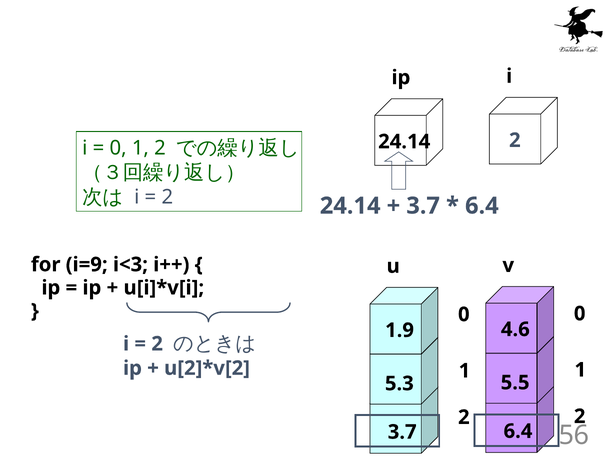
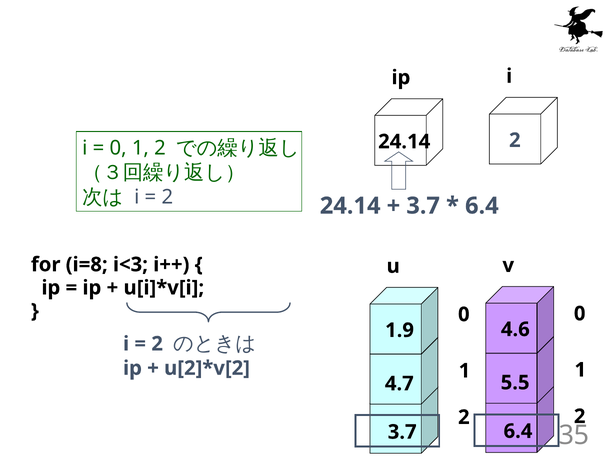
i=9: i=9 -> i=8
5.3: 5.3 -> 4.7
56: 56 -> 35
